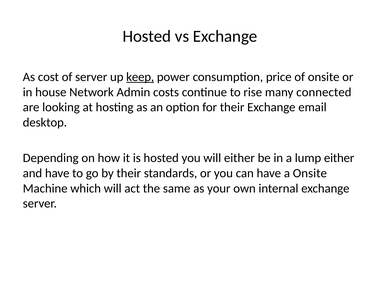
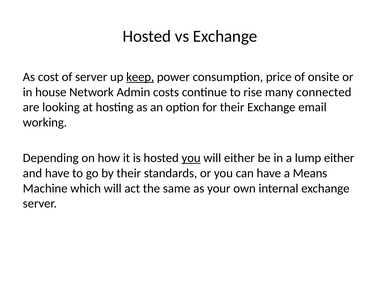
desktop: desktop -> working
you at (191, 158) underline: none -> present
a Onsite: Onsite -> Means
